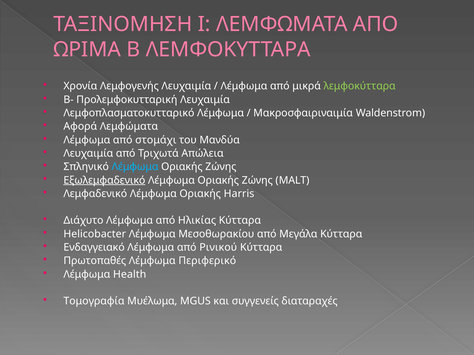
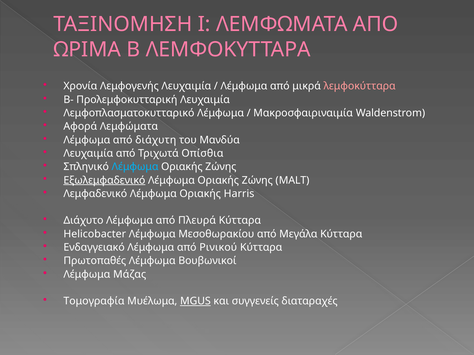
λεμφοκύτταρα colour: light green -> pink
στομάχι: στομάχι -> διάχυτη
Απώλεια: Απώλεια -> Οπίσθια
Ηλικίας: Ηλικίας -> Πλευρά
Περιφερικό: Περιφερικό -> Βουβωνικοί
Health: Health -> Μάζας
MGUS underline: none -> present
